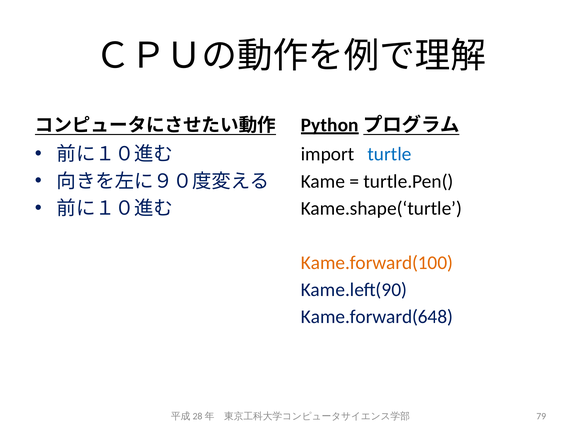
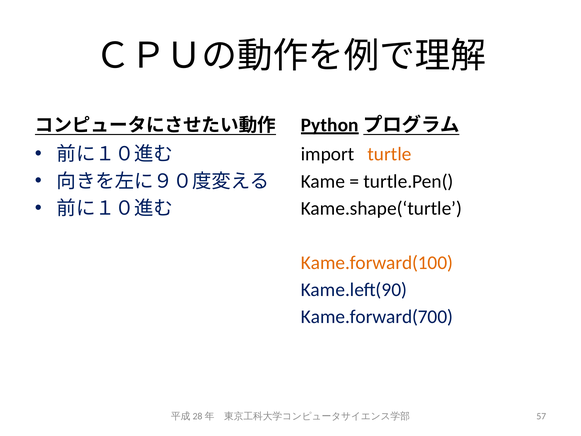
turtle colour: blue -> orange
Kame.forward(648: Kame.forward(648 -> Kame.forward(700
79: 79 -> 57
